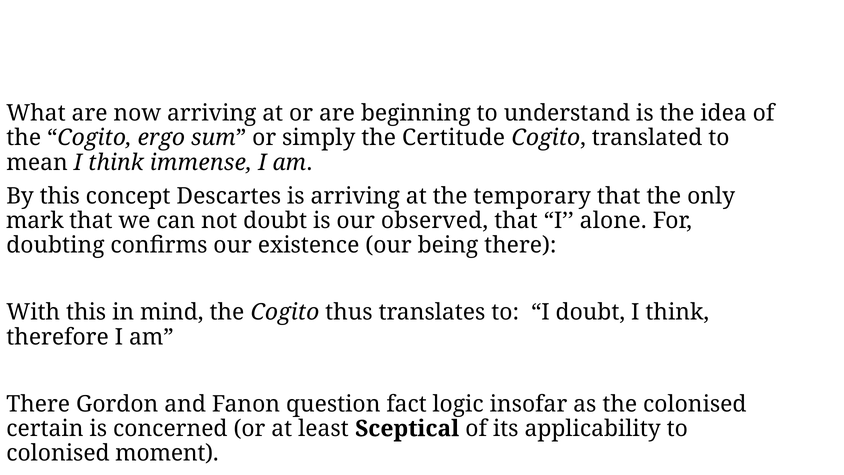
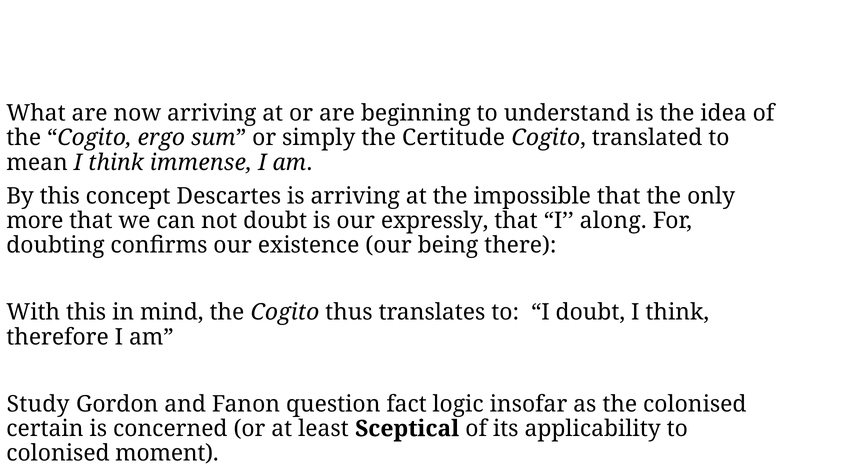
temporary: temporary -> impossible
mark: mark -> more
observed: observed -> expressly
alone: alone -> along
There at (38, 404): There -> Study
